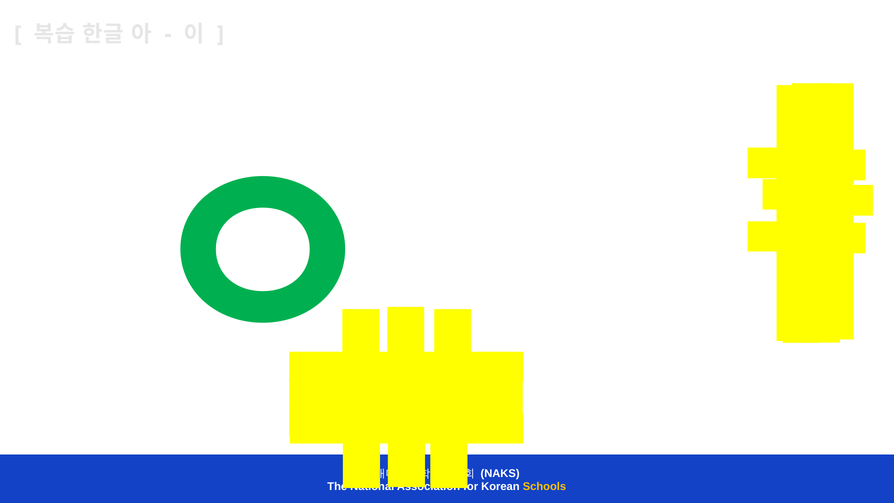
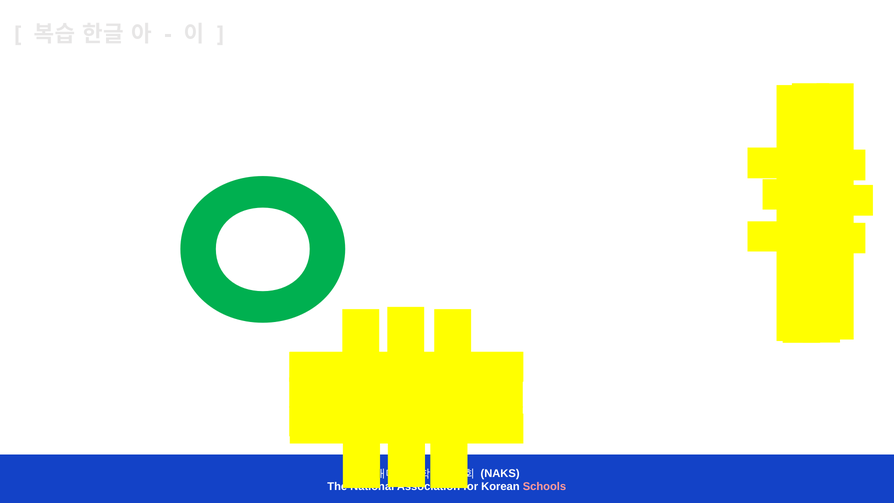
Schools colour: yellow -> pink
